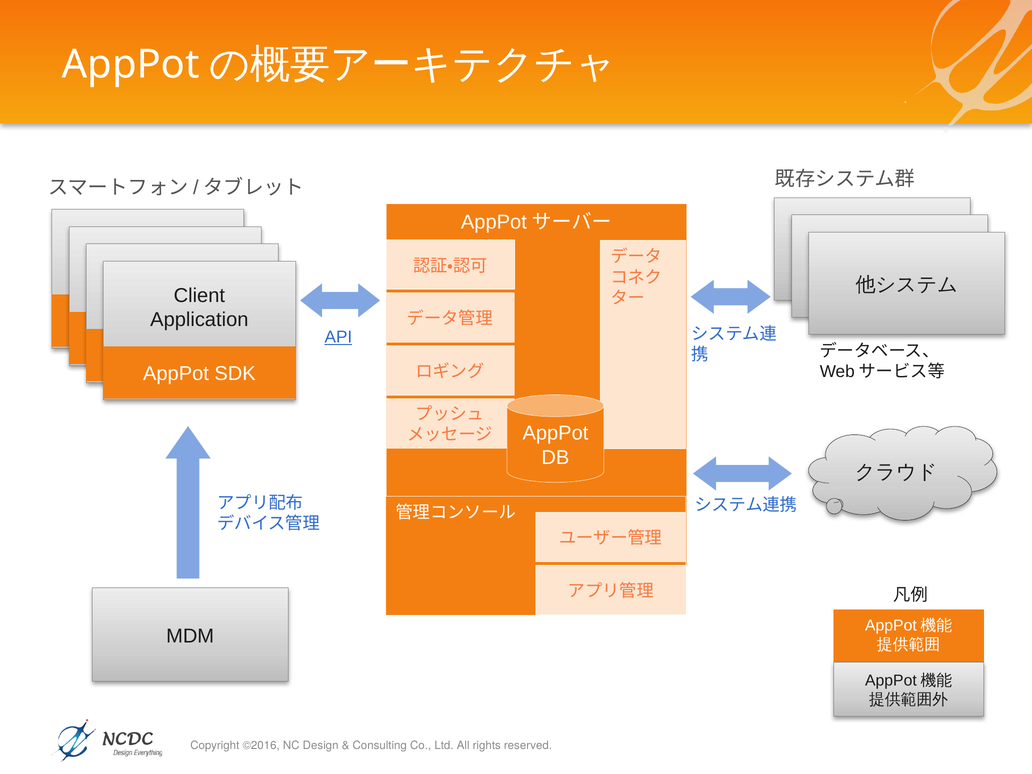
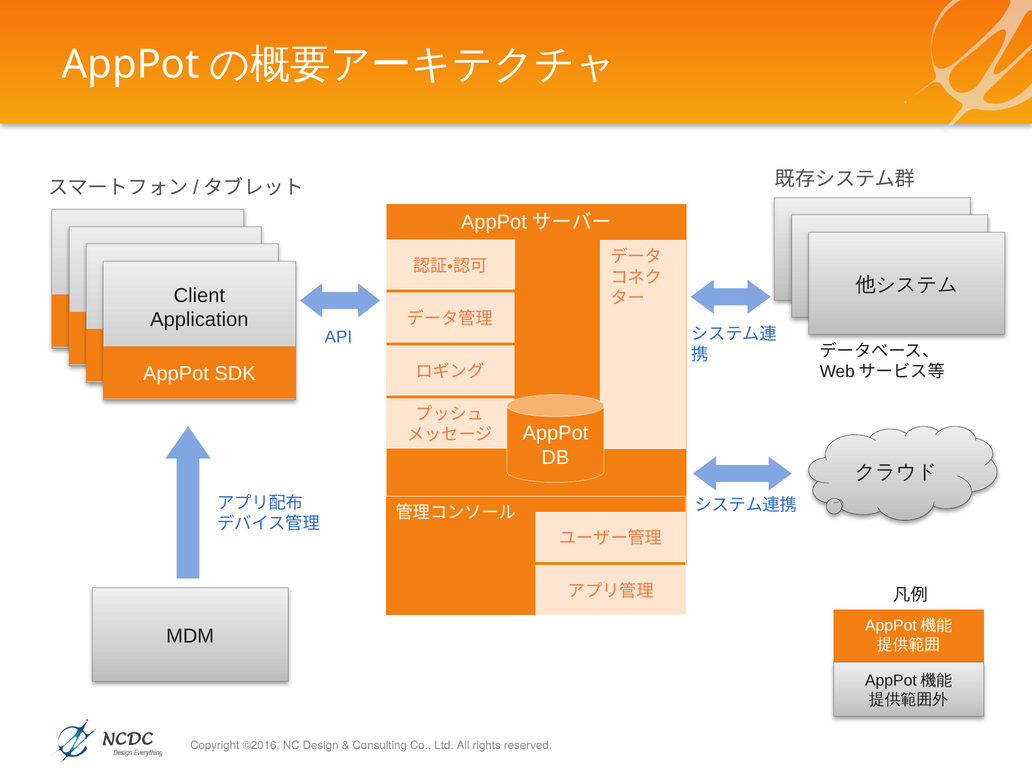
API underline: present -> none
